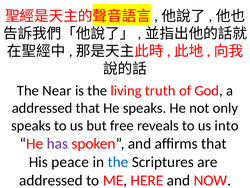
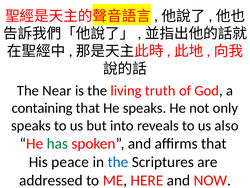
addressed at (42, 108): addressed -> containing
free: free -> into
into: into -> also
has colour: purple -> green
